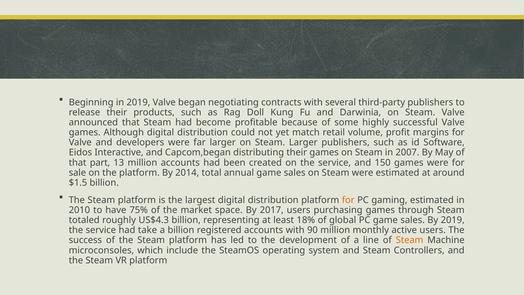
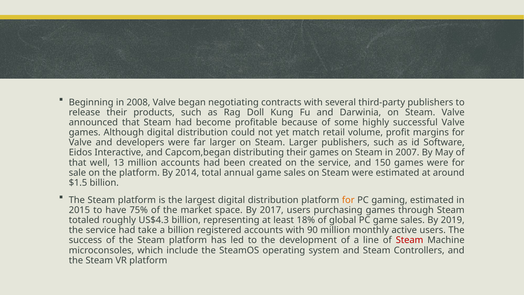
in 2019: 2019 -> 2008
part: part -> well
2010: 2010 -> 2015
Steam at (410, 240) colour: orange -> red
